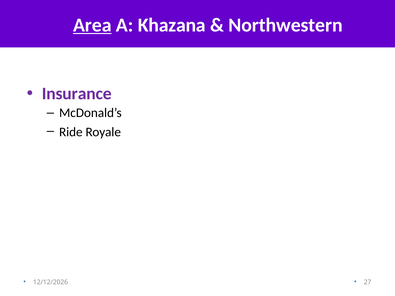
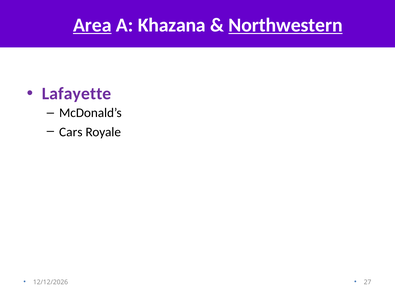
Northwestern underline: none -> present
Insurance: Insurance -> Lafayette
Ride: Ride -> Cars
